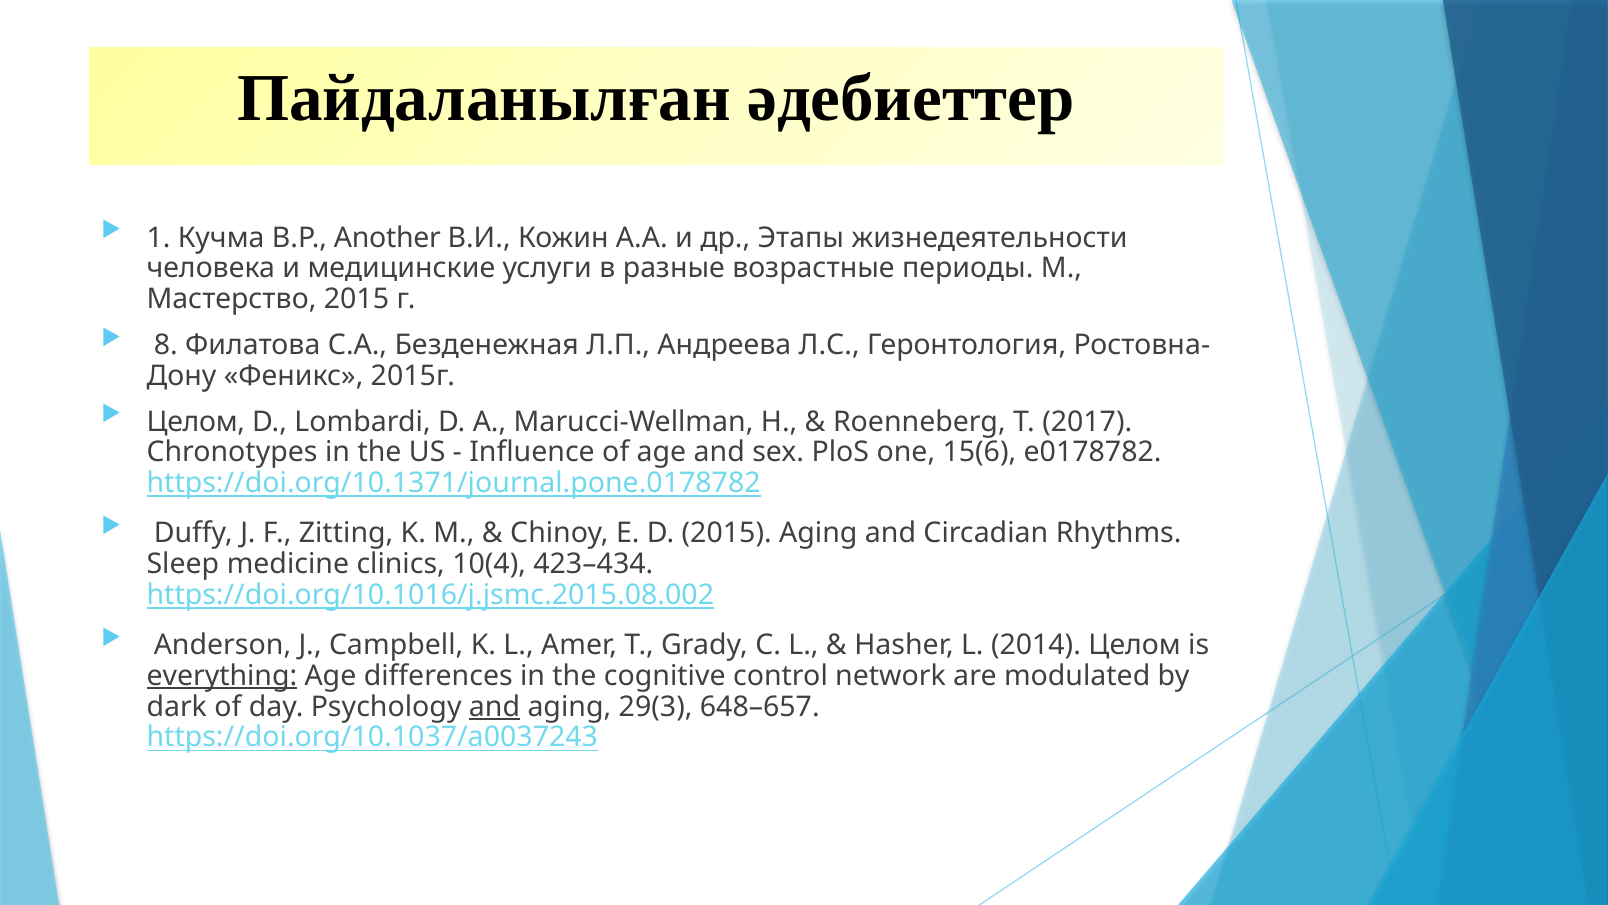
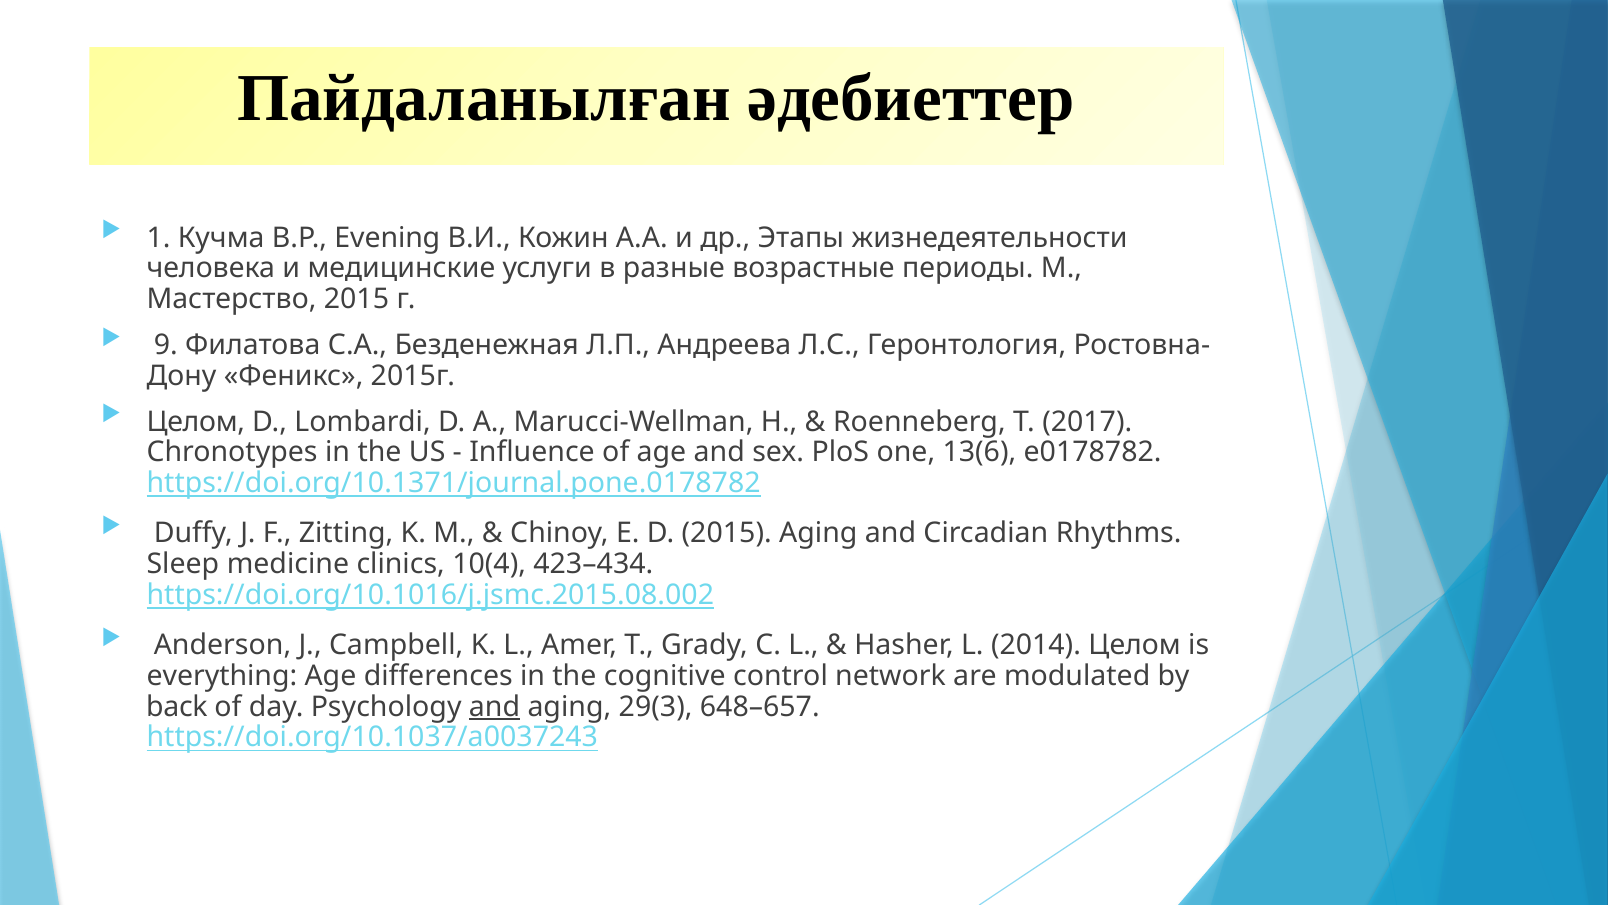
Another: Another -> Evening
8: 8 -> 9
15(6: 15(6 -> 13(6
everything underline: present -> none
dark: dark -> back
